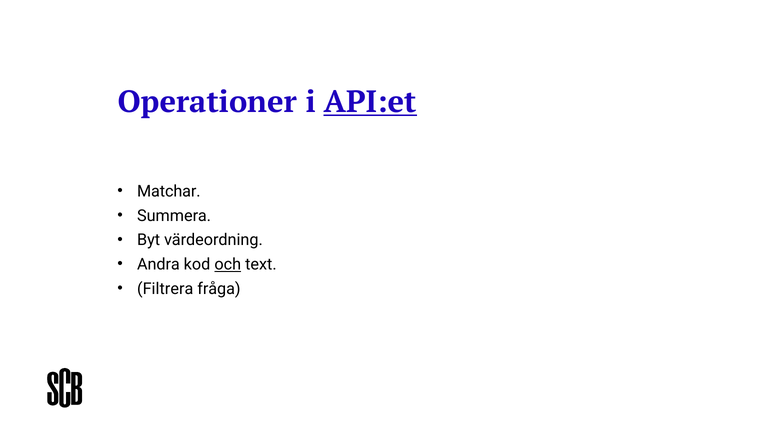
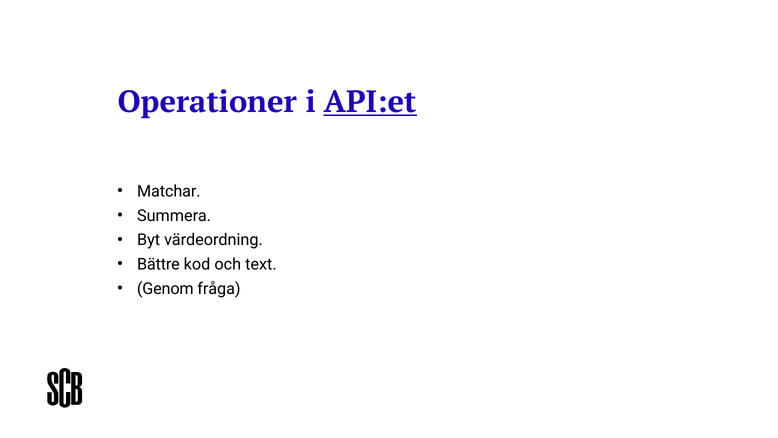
Andra: Andra -> Bättre
och underline: present -> none
Filtrera: Filtrera -> Genom
